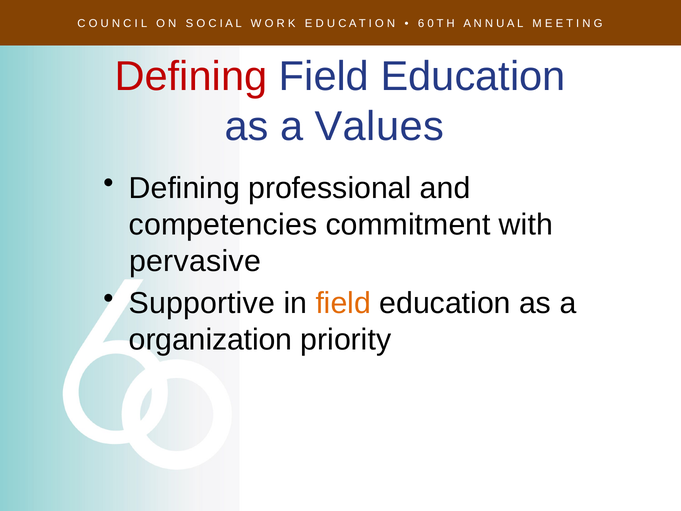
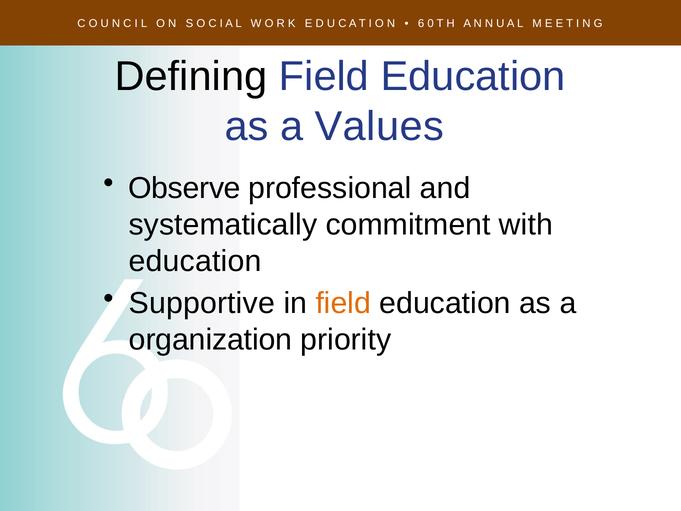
Defining at (191, 77) colour: red -> black
Defining at (184, 188): Defining -> Observe
competencies: competencies -> systematically
pervasive at (195, 261): pervasive -> education
